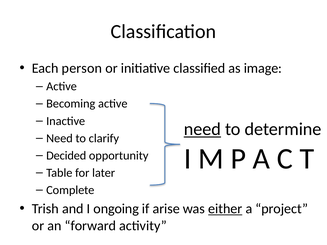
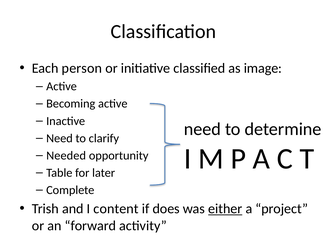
need at (202, 129) underline: present -> none
Decided: Decided -> Needed
ongoing: ongoing -> content
arise: arise -> does
